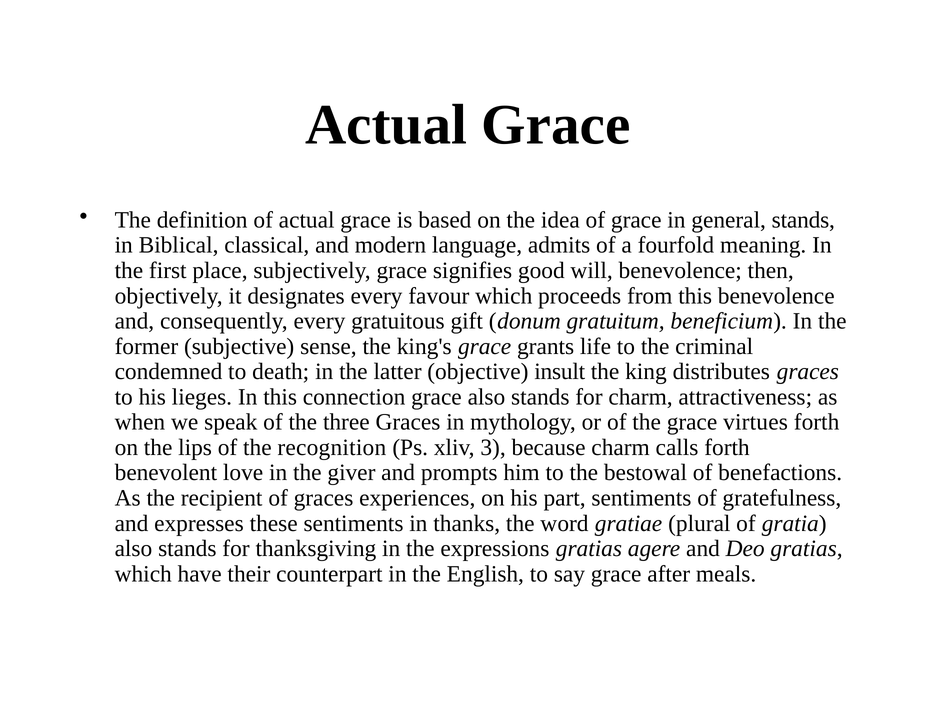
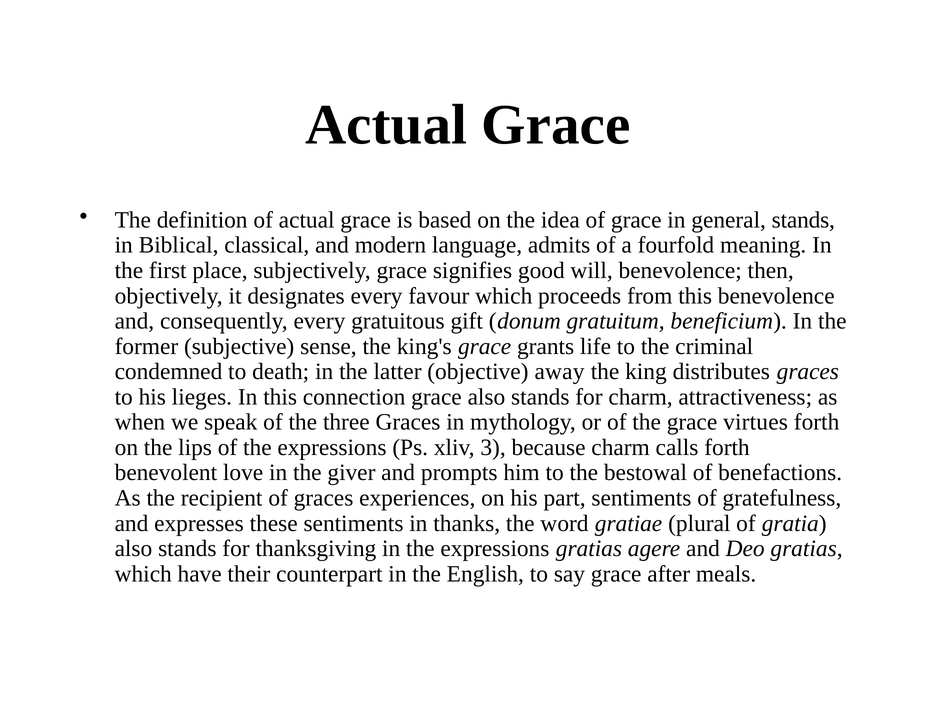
insult: insult -> away
of the recognition: recognition -> expressions
